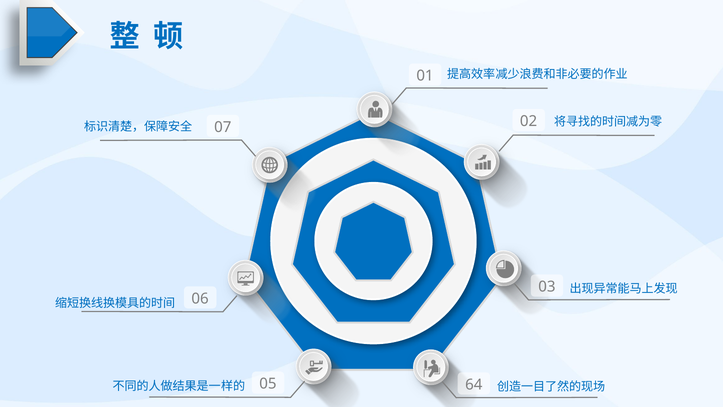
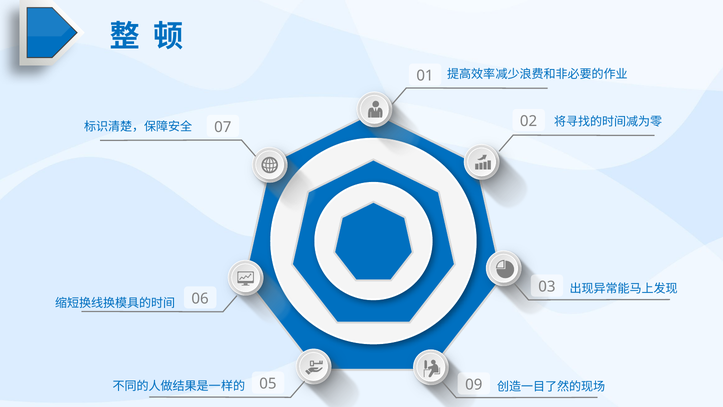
64: 64 -> 09
